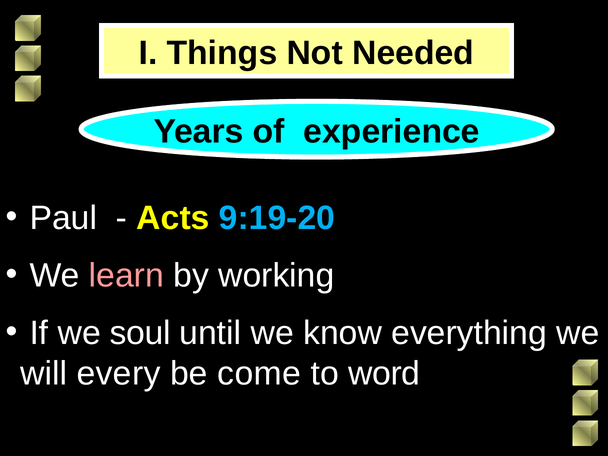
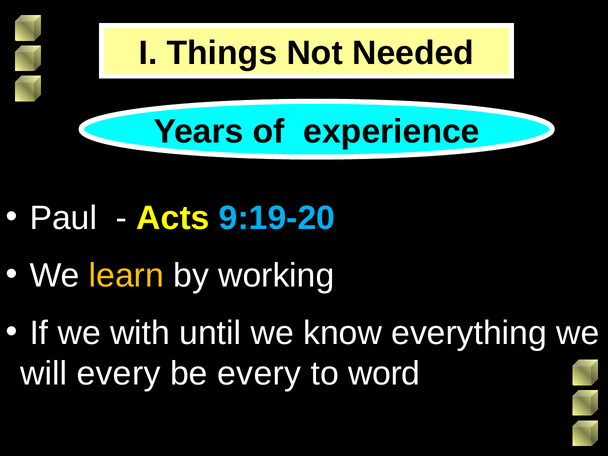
learn colour: pink -> yellow
soul: soul -> with
be come: come -> every
